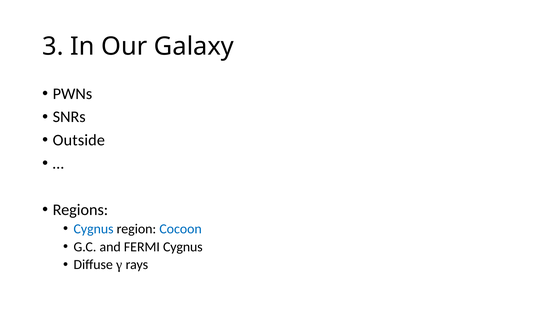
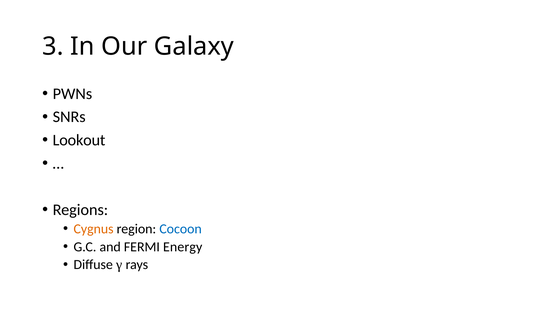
Outside: Outside -> Lookout
Cygnus at (94, 229) colour: blue -> orange
FERMI Cygnus: Cygnus -> Energy
